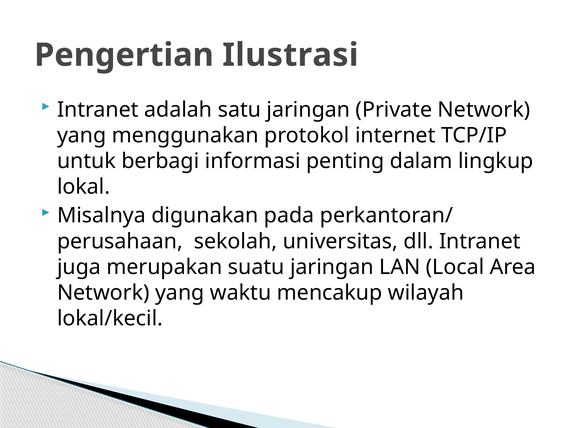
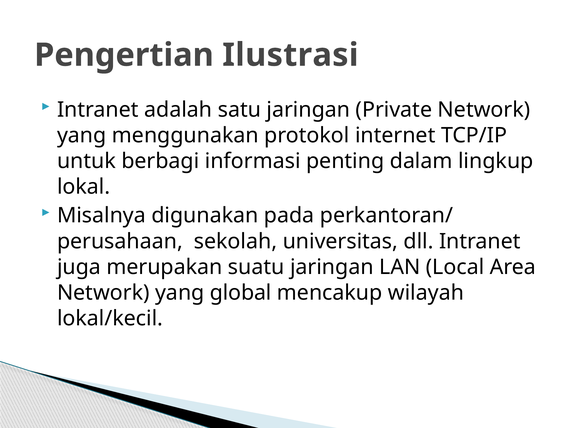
waktu: waktu -> global
